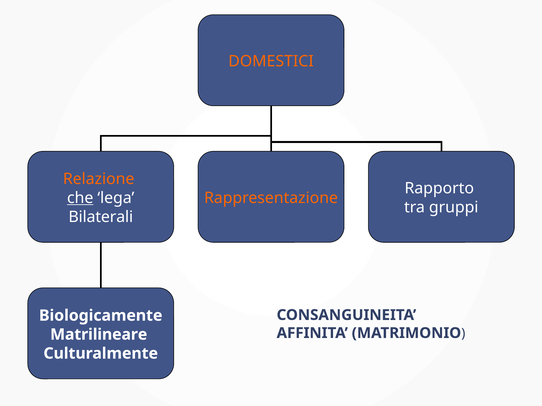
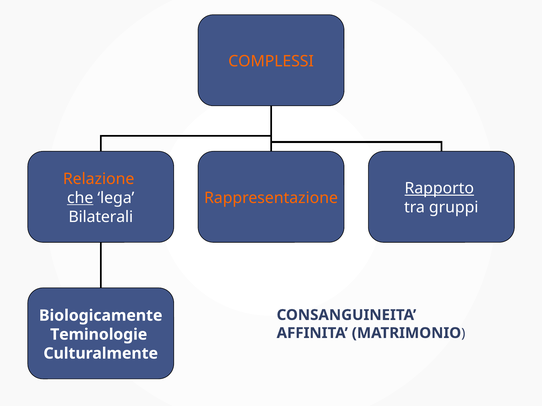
DOMESTICI: DOMESTICI -> COMPLESSI
Rapporto underline: none -> present
Matrilineare: Matrilineare -> Teminologie
